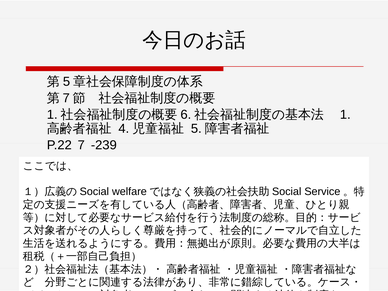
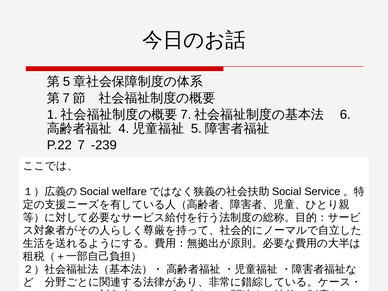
6: 6 -> 7
1 at (345, 115): 1 -> 6
